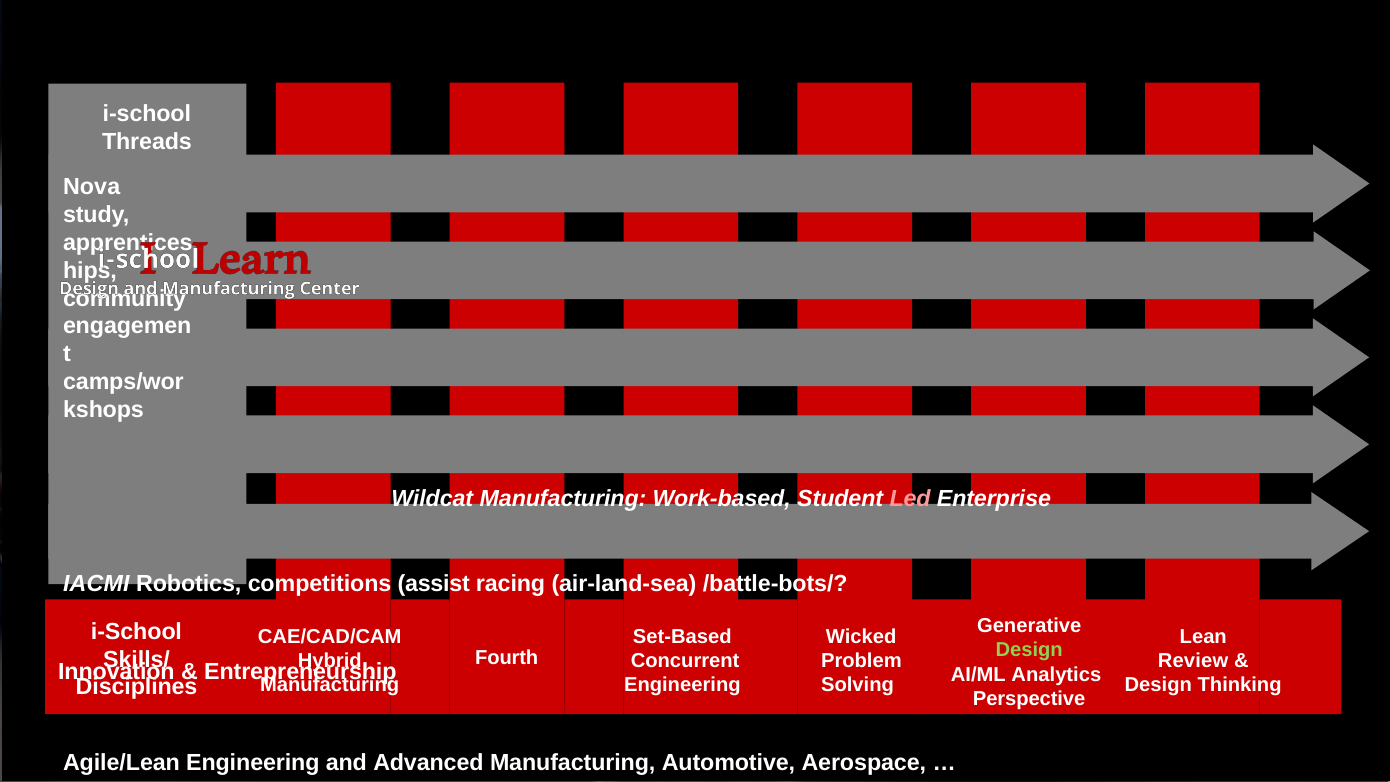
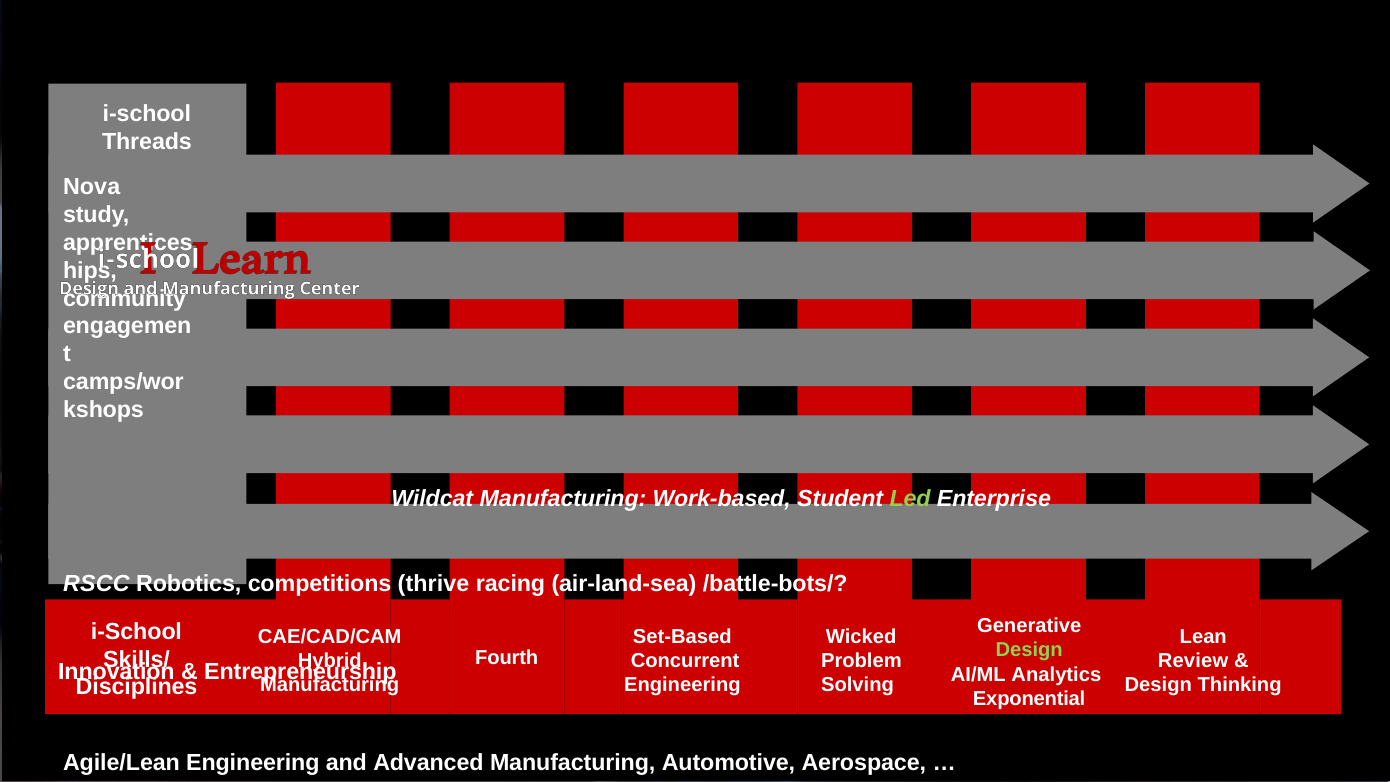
Led colour: pink -> light green
IACMI: IACMI -> RSCC
assist: assist -> thrive
Perspective: Perspective -> Exponential
